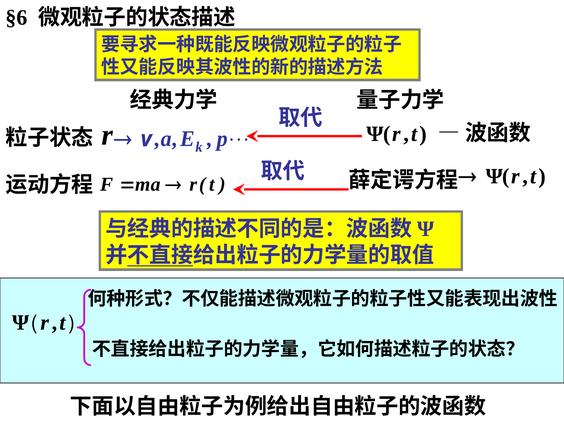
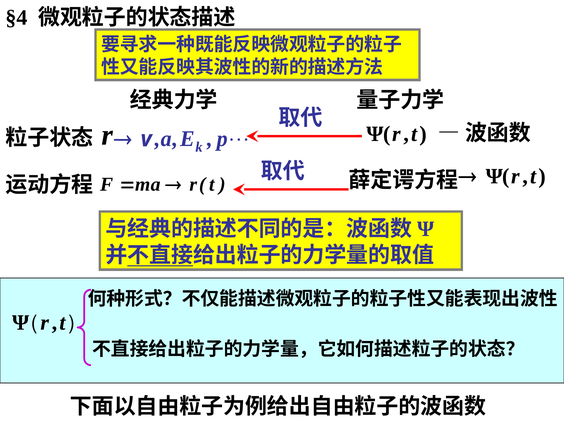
§6: §6 -> §4
